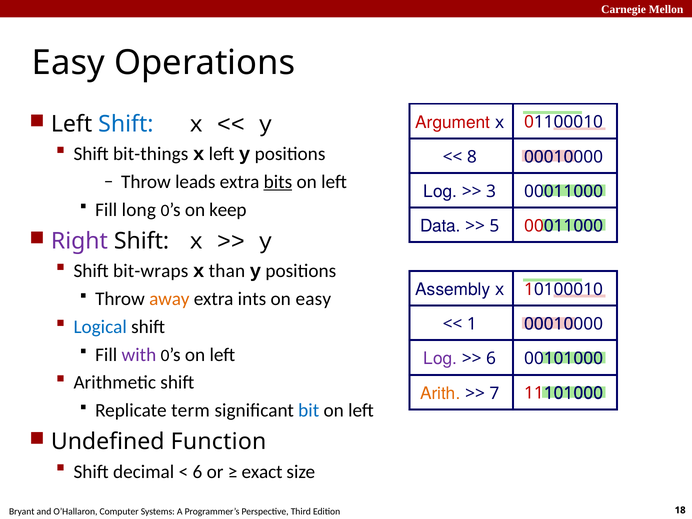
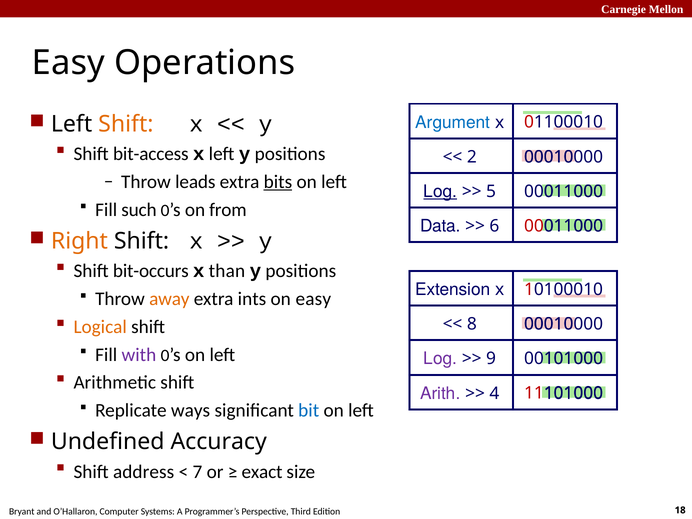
Argument colour: red -> blue
Shift at (126, 124) colour: blue -> orange
bit-things: bit-things -> bit-access
8: 8 -> 2
Log at (440, 192) underline: none -> present
3: 3 -> 5
long: long -> such
keep: keep -> from
5: 5 -> 6
Right colour: purple -> orange
bit-wraps: bit-wraps -> bit-occurs
Assembly: Assembly -> Extension
Logical colour: blue -> orange
1: 1 -> 8
6 at (491, 359): 6 -> 9
Arith colour: orange -> purple
7: 7 -> 4
term: term -> ways
Function: Function -> Accuracy
decimal: decimal -> address
6 at (197, 472): 6 -> 7
